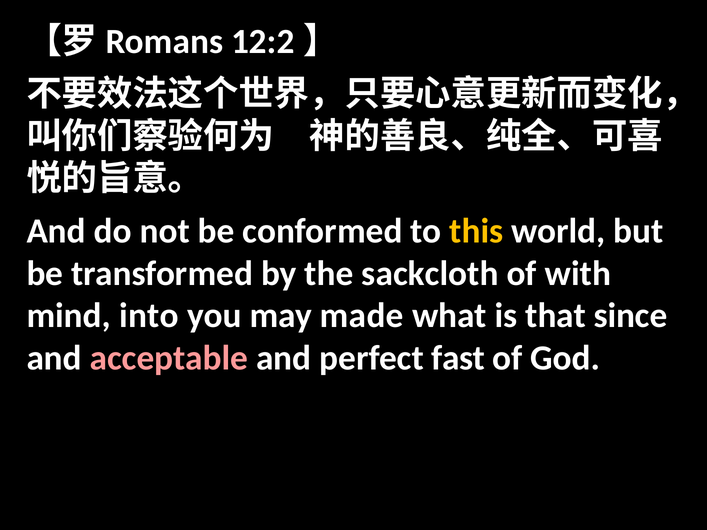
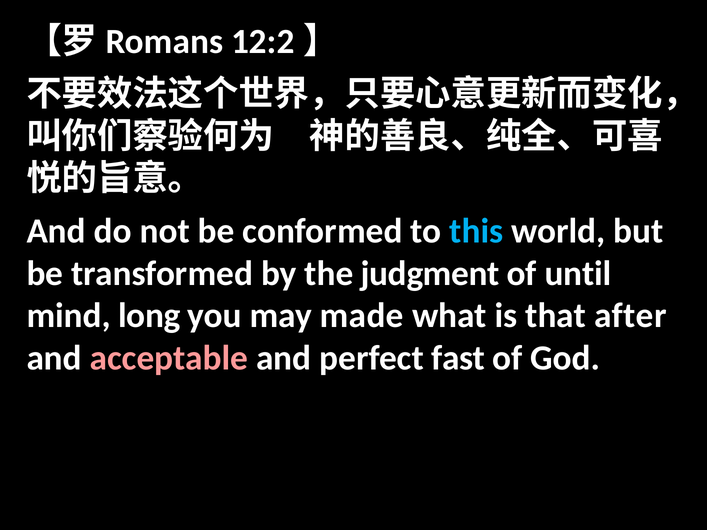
this colour: yellow -> light blue
sackcloth: sackcloth -> judgment
with: with -> until
into: into -> long
since: since -> after
